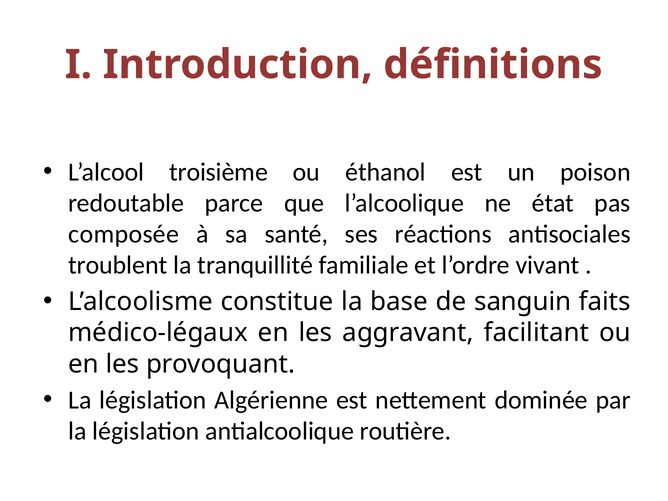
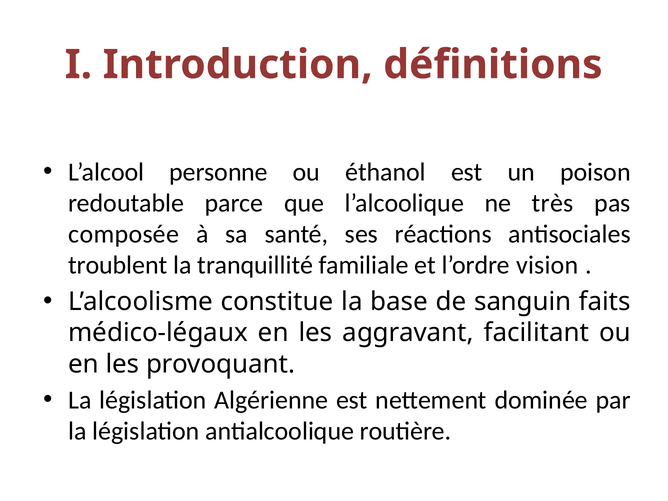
troisième: troisième -> personne
état: état -> très
vivant: vivant -> vision
